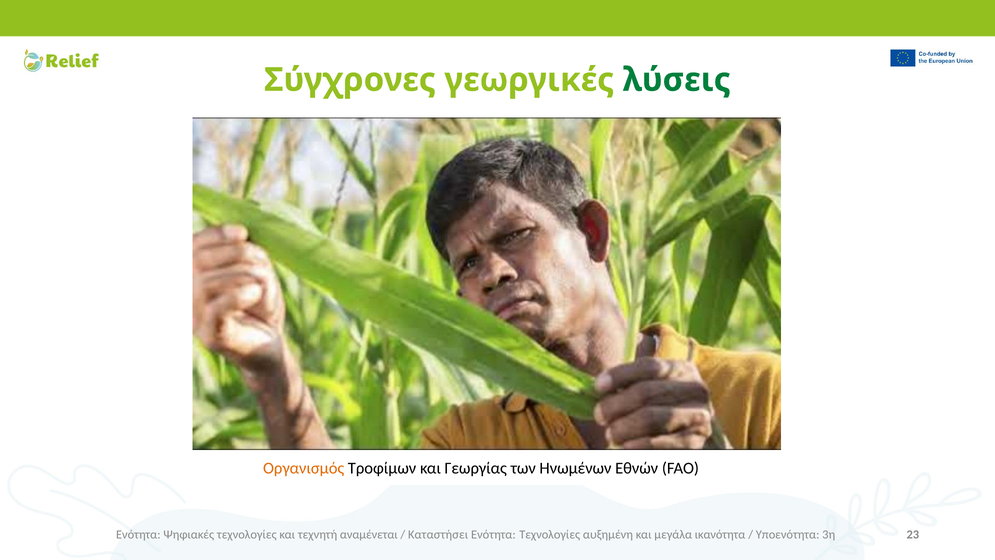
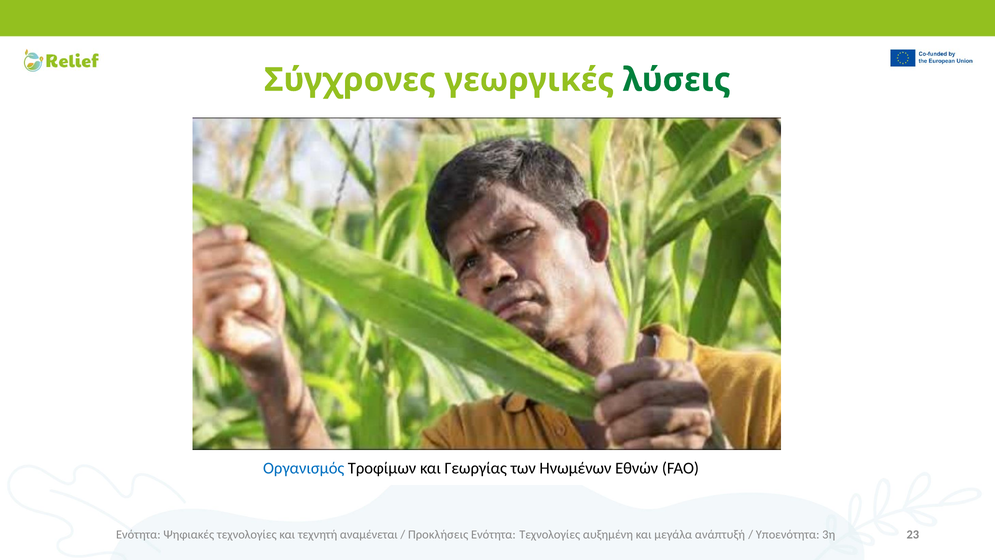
Οργανισμός colour: orange -> blue
Καταστήσει: Καταστήσει -> Προκλήσεις
ικανότητα: ικανότητα -> ανάπτυξή
